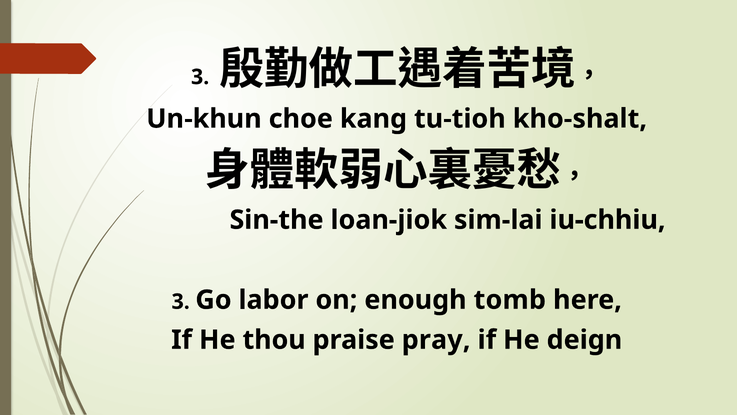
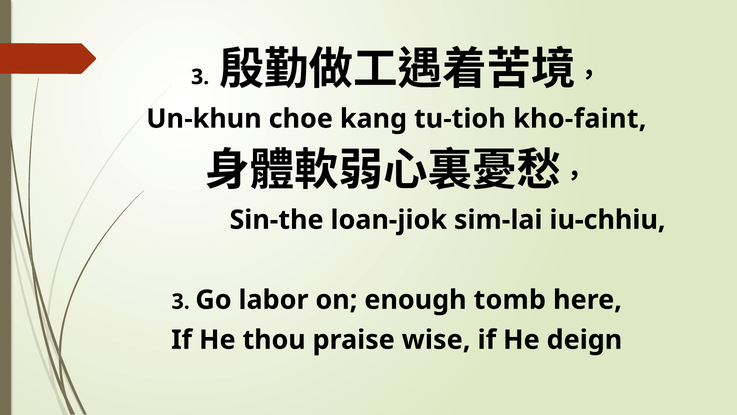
kho-shalt: kho-shalt -> kho-faint
pray: pray -> wise
